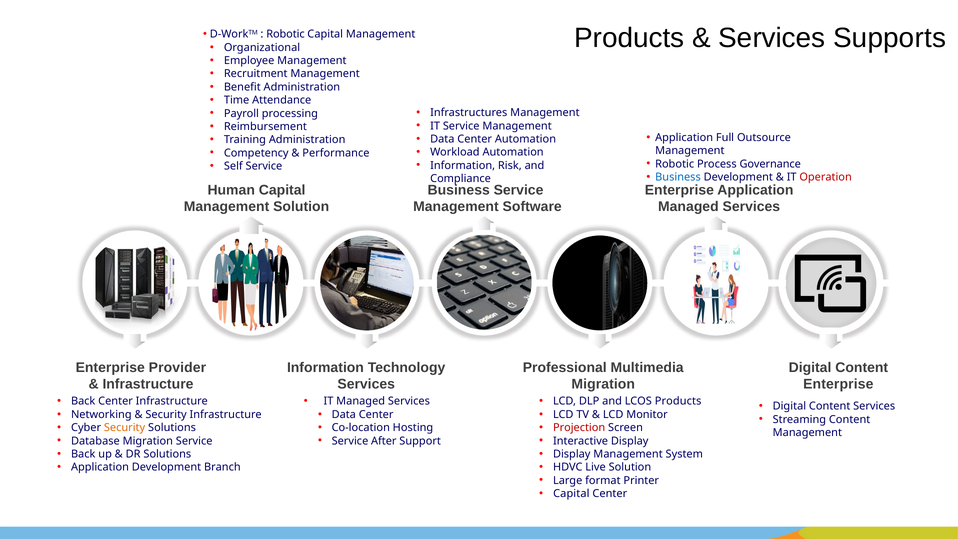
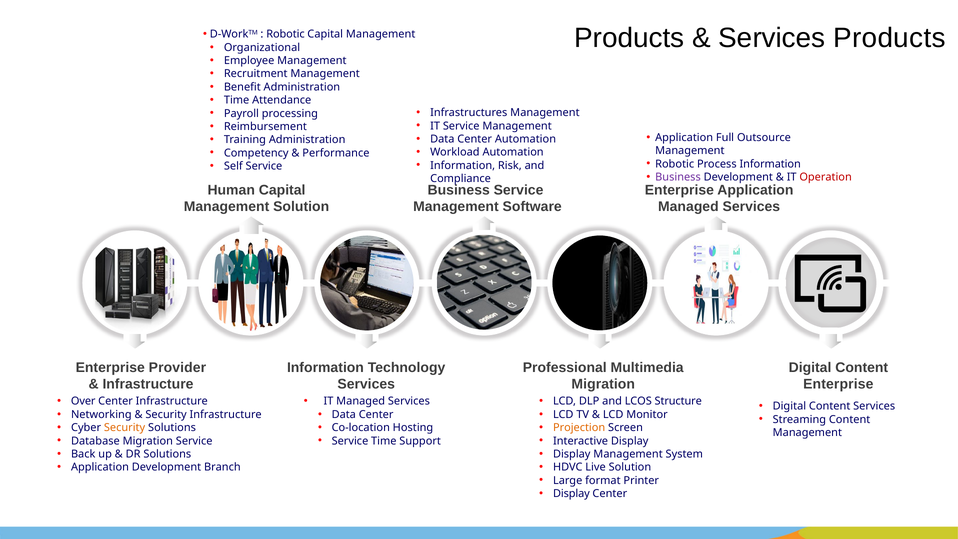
Services Supports: Supports -> Products
Process Governance: Governance -> Information
Business at (678, 177) colour: blue -> purple
Back at (83, 401): Back -> Over
LCOS Products: Products -> Structure
Projection colour: red -> orange
Service After: After -> Time
Capital at (571, 494): Capital -> Display
